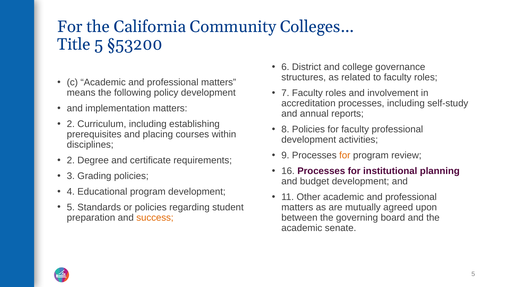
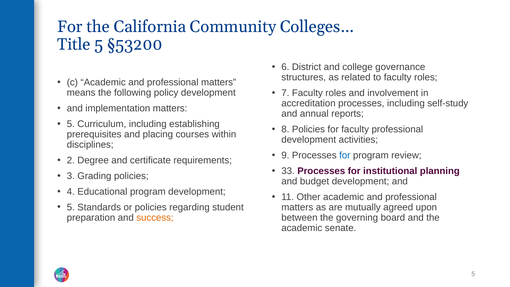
2 at (71, 124): 2 -> 5
for at (345, 155) colour: orange -> blue
16: 16 -> 33
